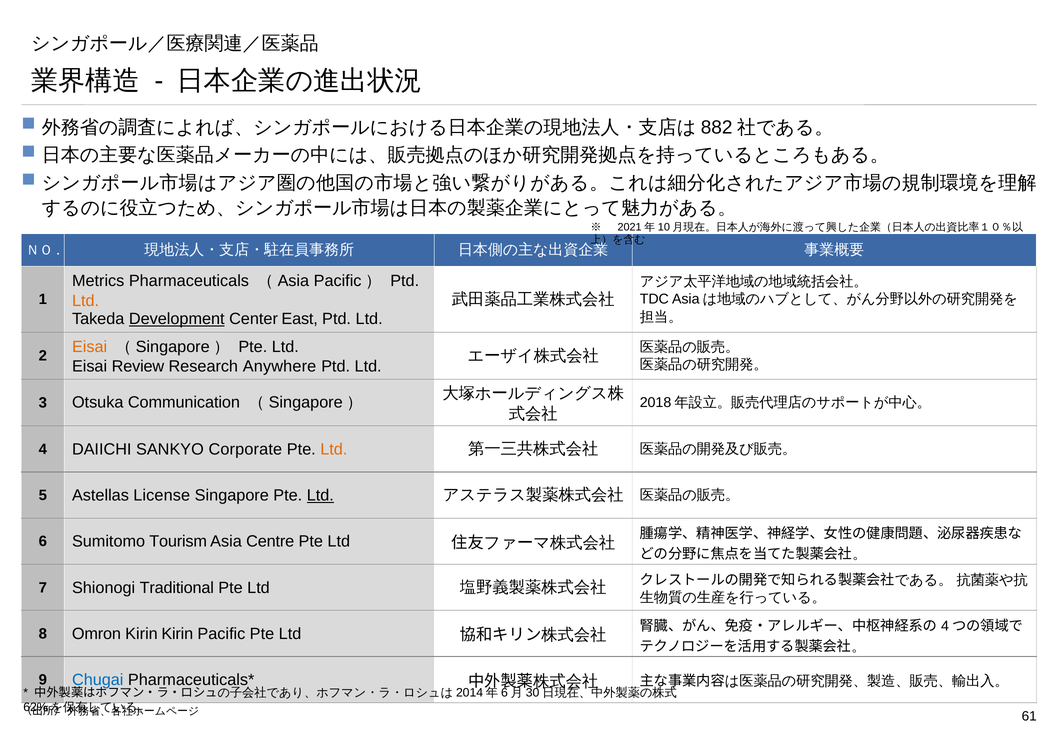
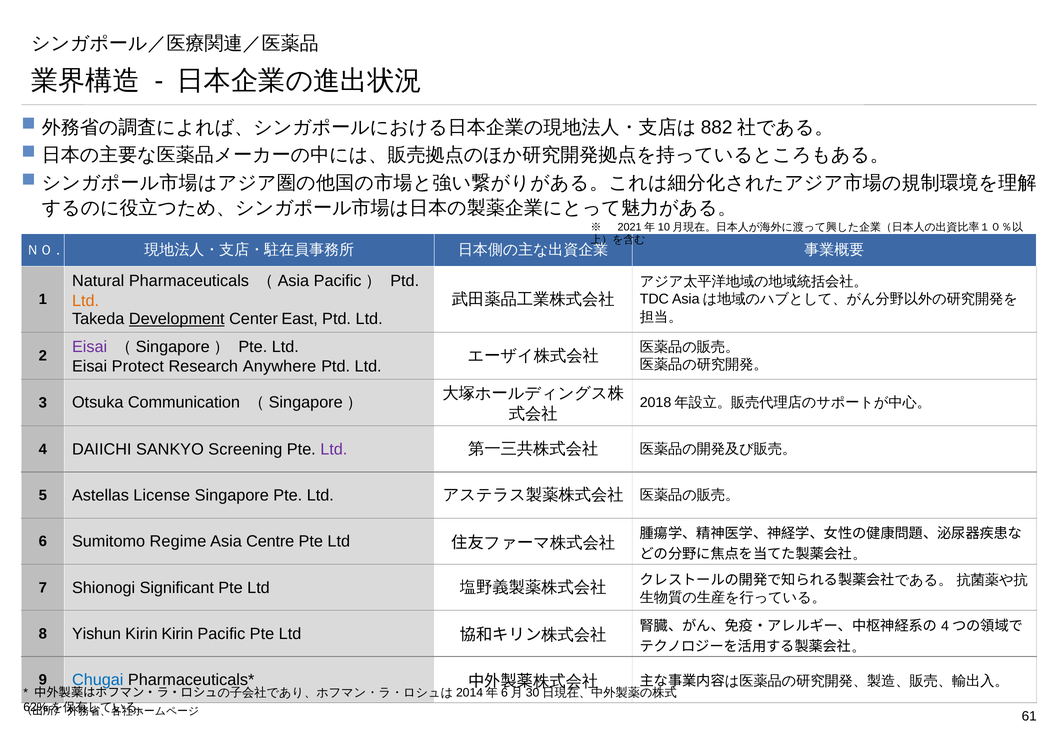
Metrics: Metrics -> Natural
Eisai at (90, 347) colour: orange -> purple
Review: Review -> Protect
Corporate: Corporate -> Screening
Ltd at (334, 450) colour: orange -> purple
Ltd at (320, 496) underline: present -> none
Tourism: Tourism -> Regime
Traditional: Traditional -> Significant
Omron: Omron -> Yishun
